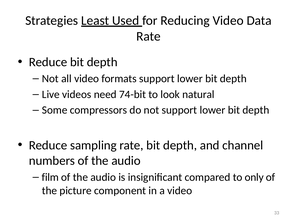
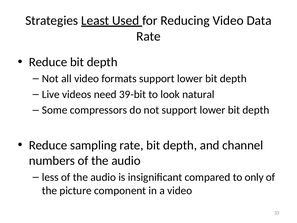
74-bit: 74-bit -> 39-bit
film: film -> less
